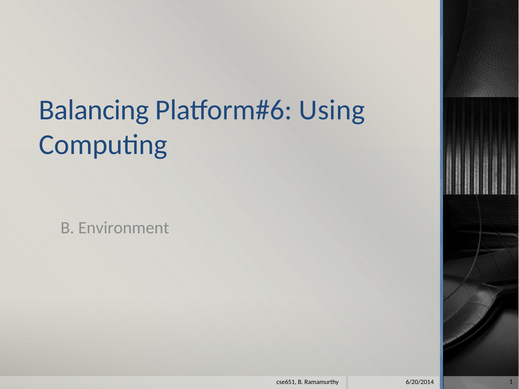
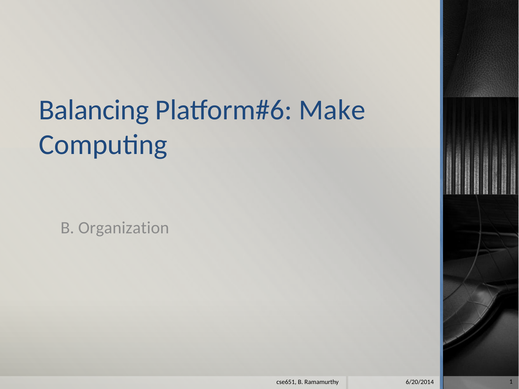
Using: Using -> Make
Environment: Environment -> Organization
